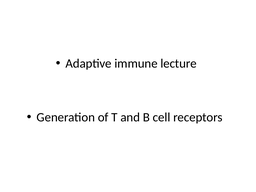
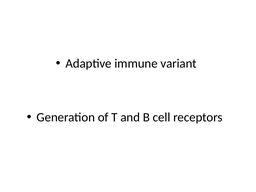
lecture: lecture -> variant
